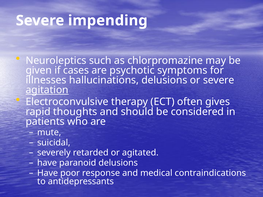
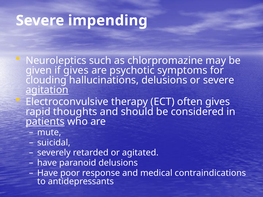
if cases: cases -> gives
illnesses: illnesses -> clouding
patients underline: none -> present
